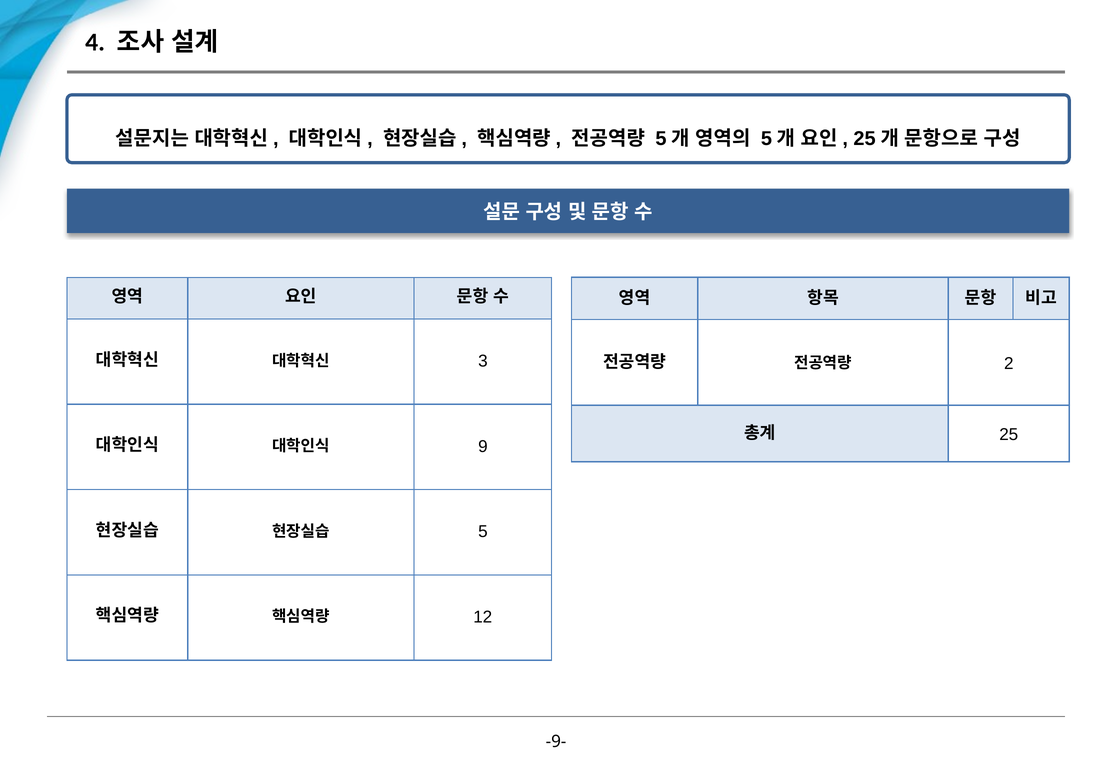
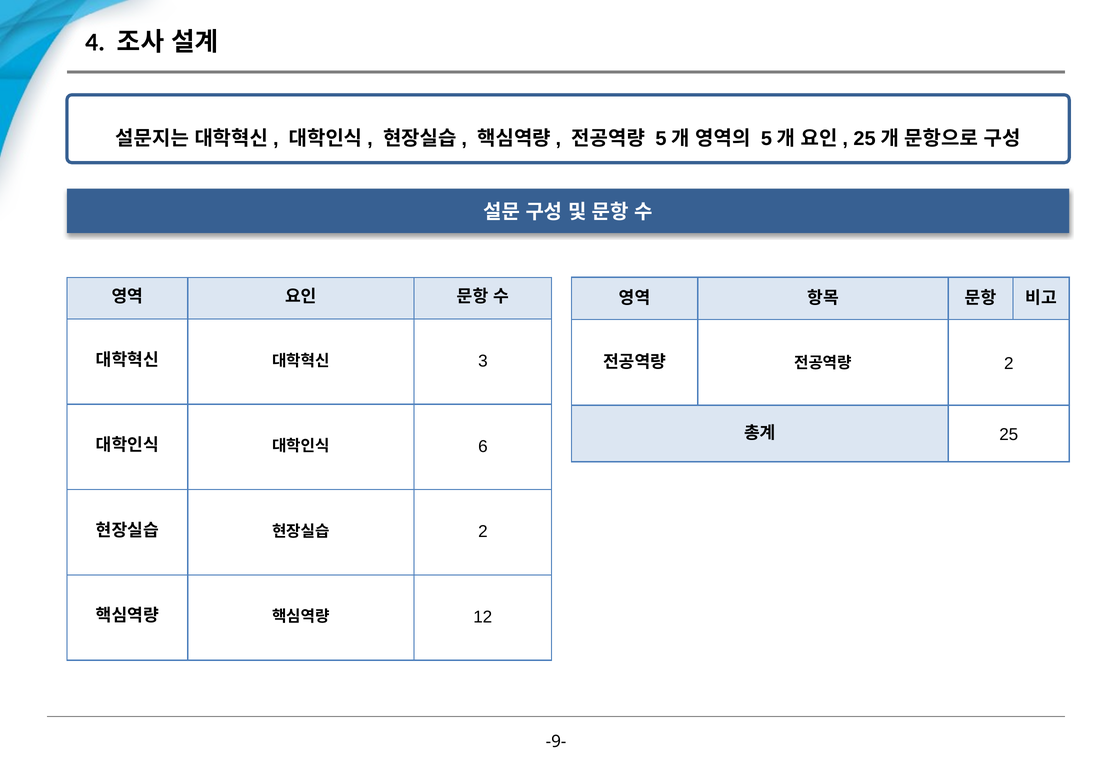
9: 9 -> 6
5 at (483, 532): 5 -> 2
